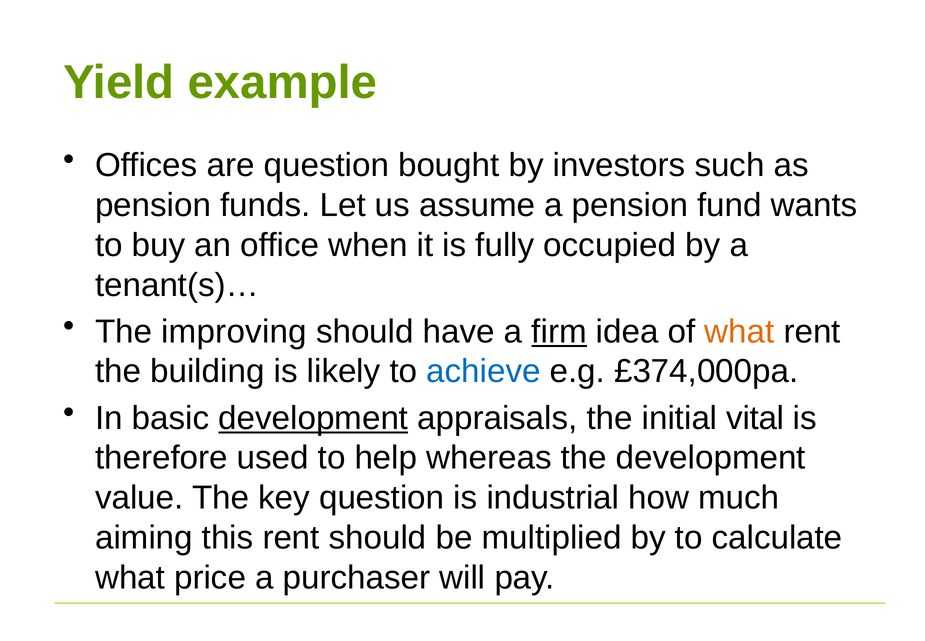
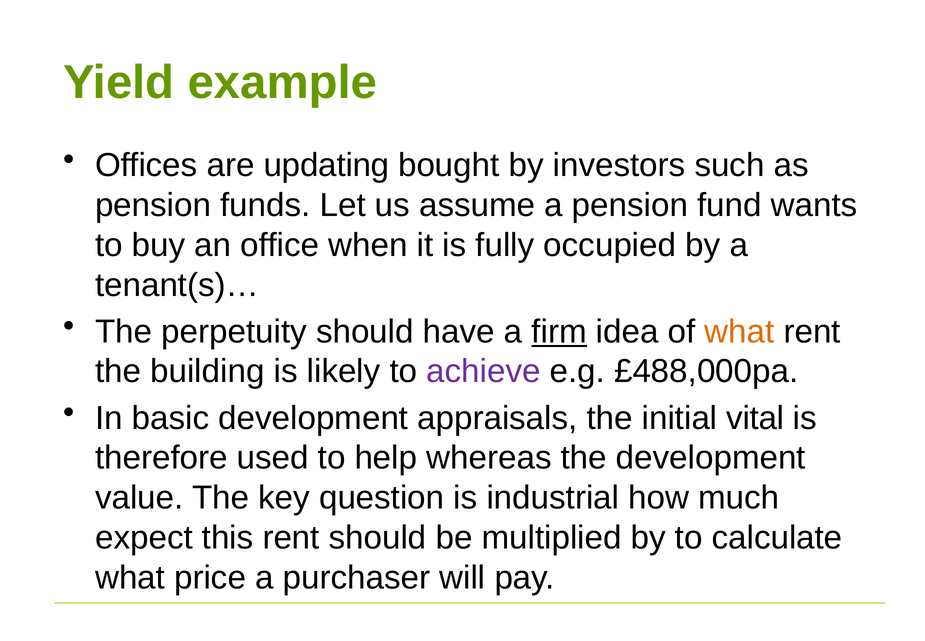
are question: question -> updating
improving: improving -> perpetuity
achieve colour: blue -> purple
£374,000pa: £374,000pa -> £488,000pa
development at (313, 418) underline: present -> none
aiming: aiming -> expect
